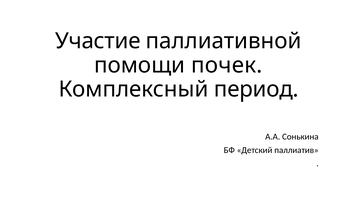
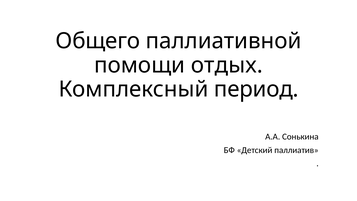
Участие: Участие -> Общего
почек: почек -> отдых
